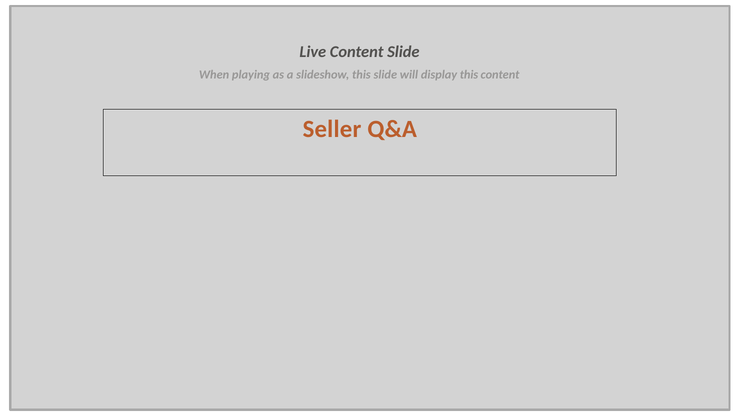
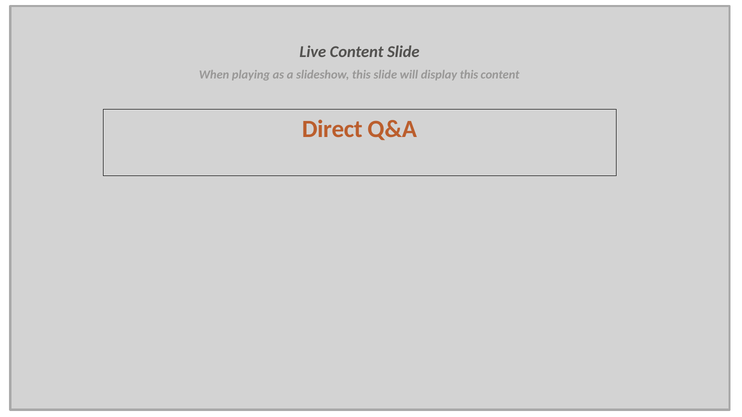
Seller: Seller -> Direct
